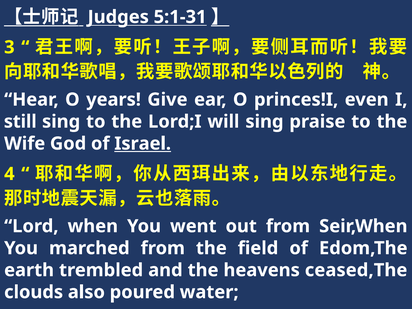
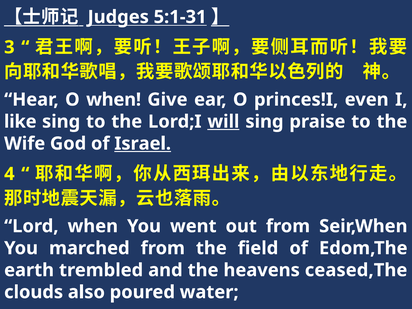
O years: years -> when
still: still -> like
will underline: none -> present
